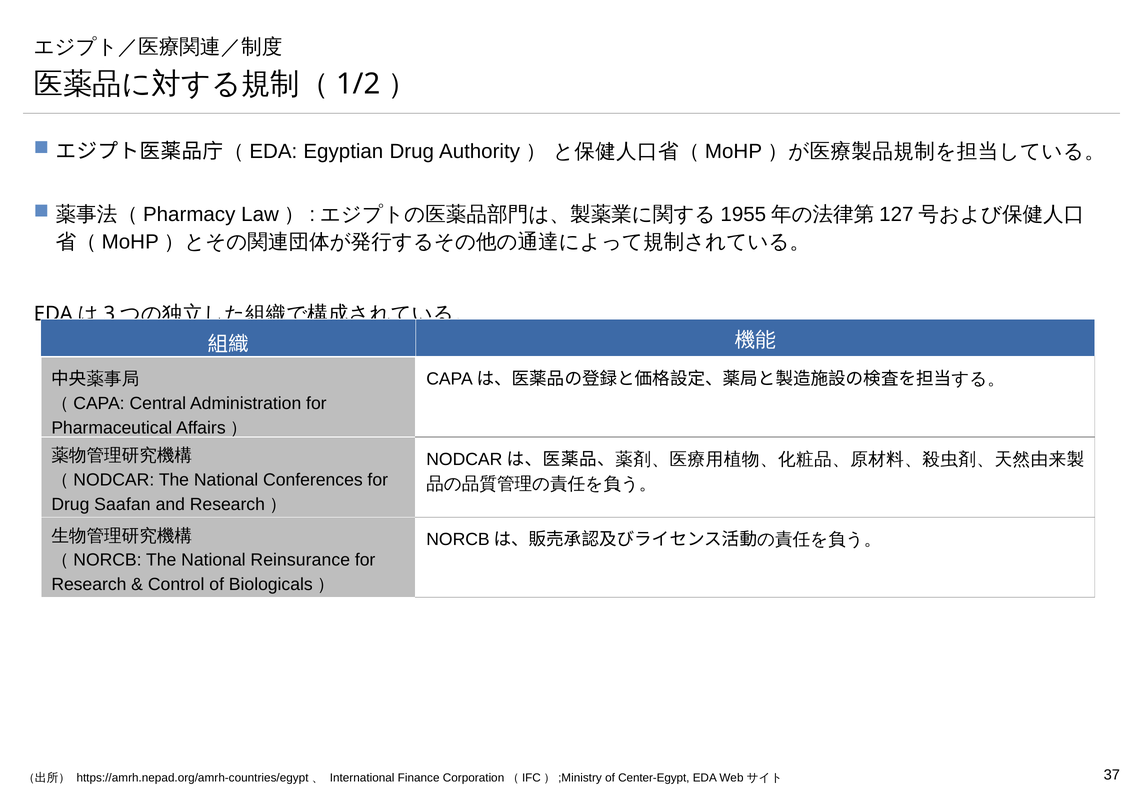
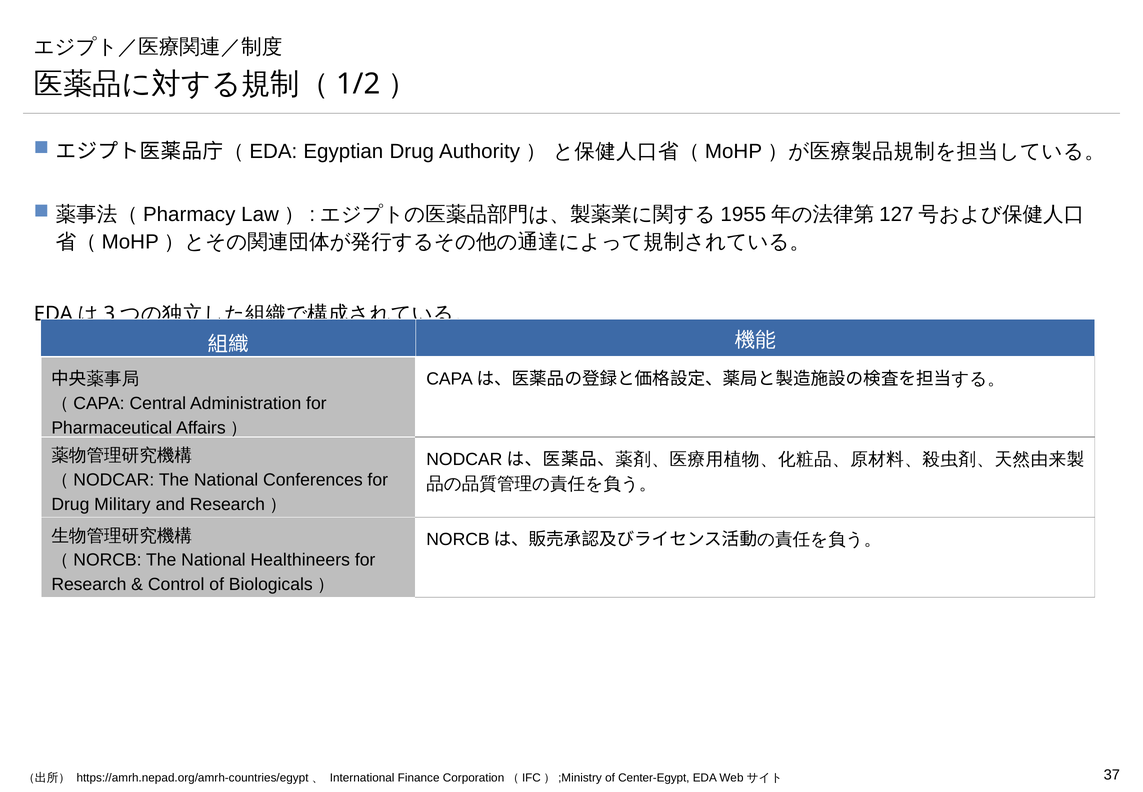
Saafan: Saafan -> Military
Reinsurance: Reinsurance -> Healthineers
